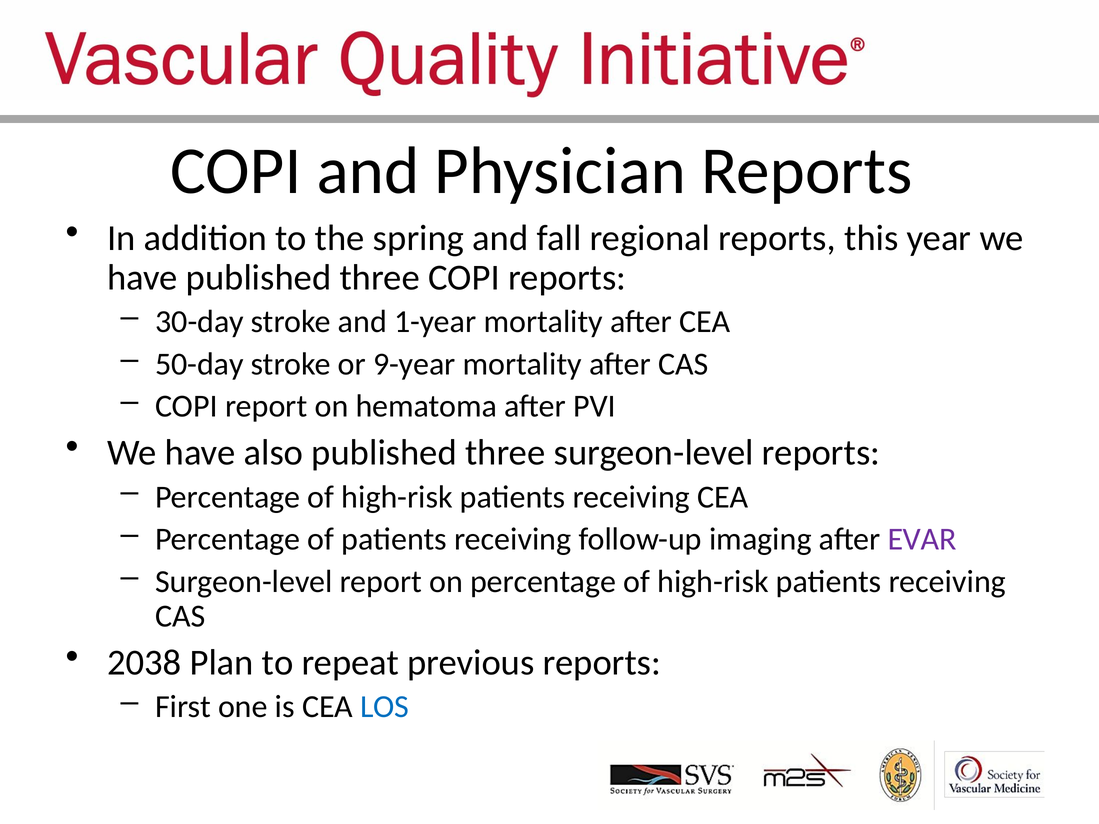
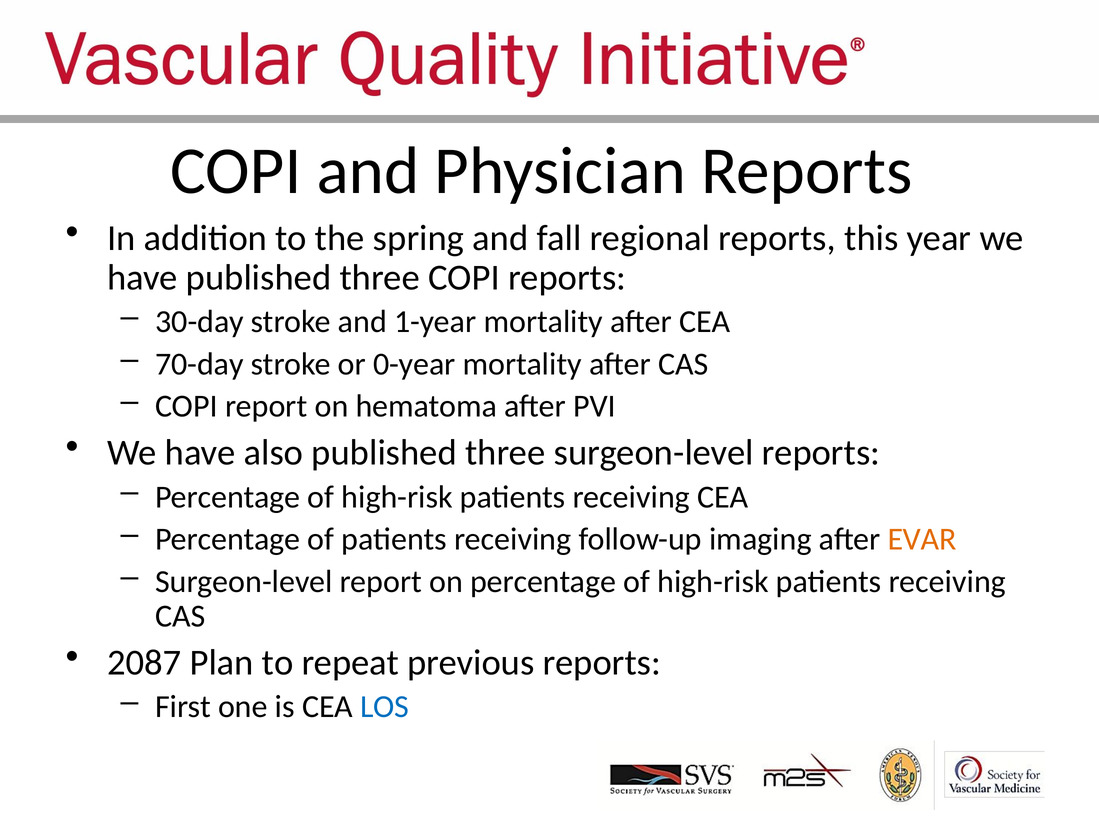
50-day: 50-day -> 70-day
9-year: 9-year -> 0-year
EVAR colour: purple -> orange
2038: 2038 -> 2087
